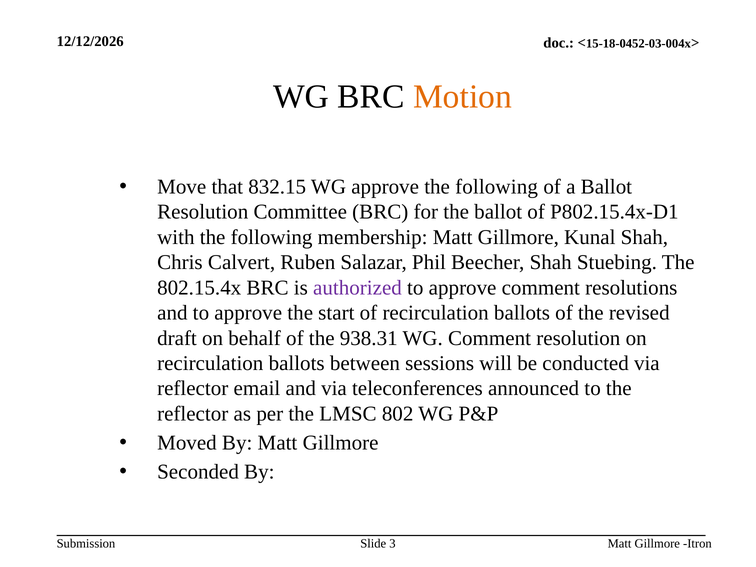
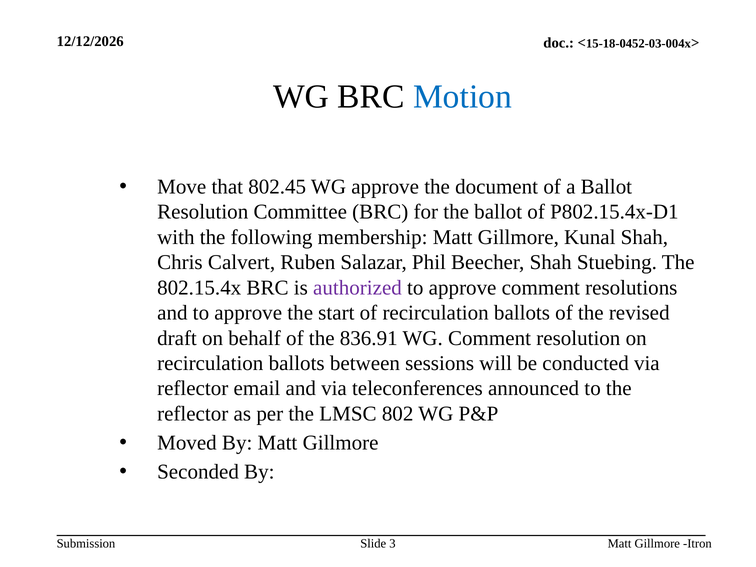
Motion colour: orange -> blue
832.15: 832.15 -> 802.45
approve the following: following -> document
938.31: 938.31 -> 836.91
